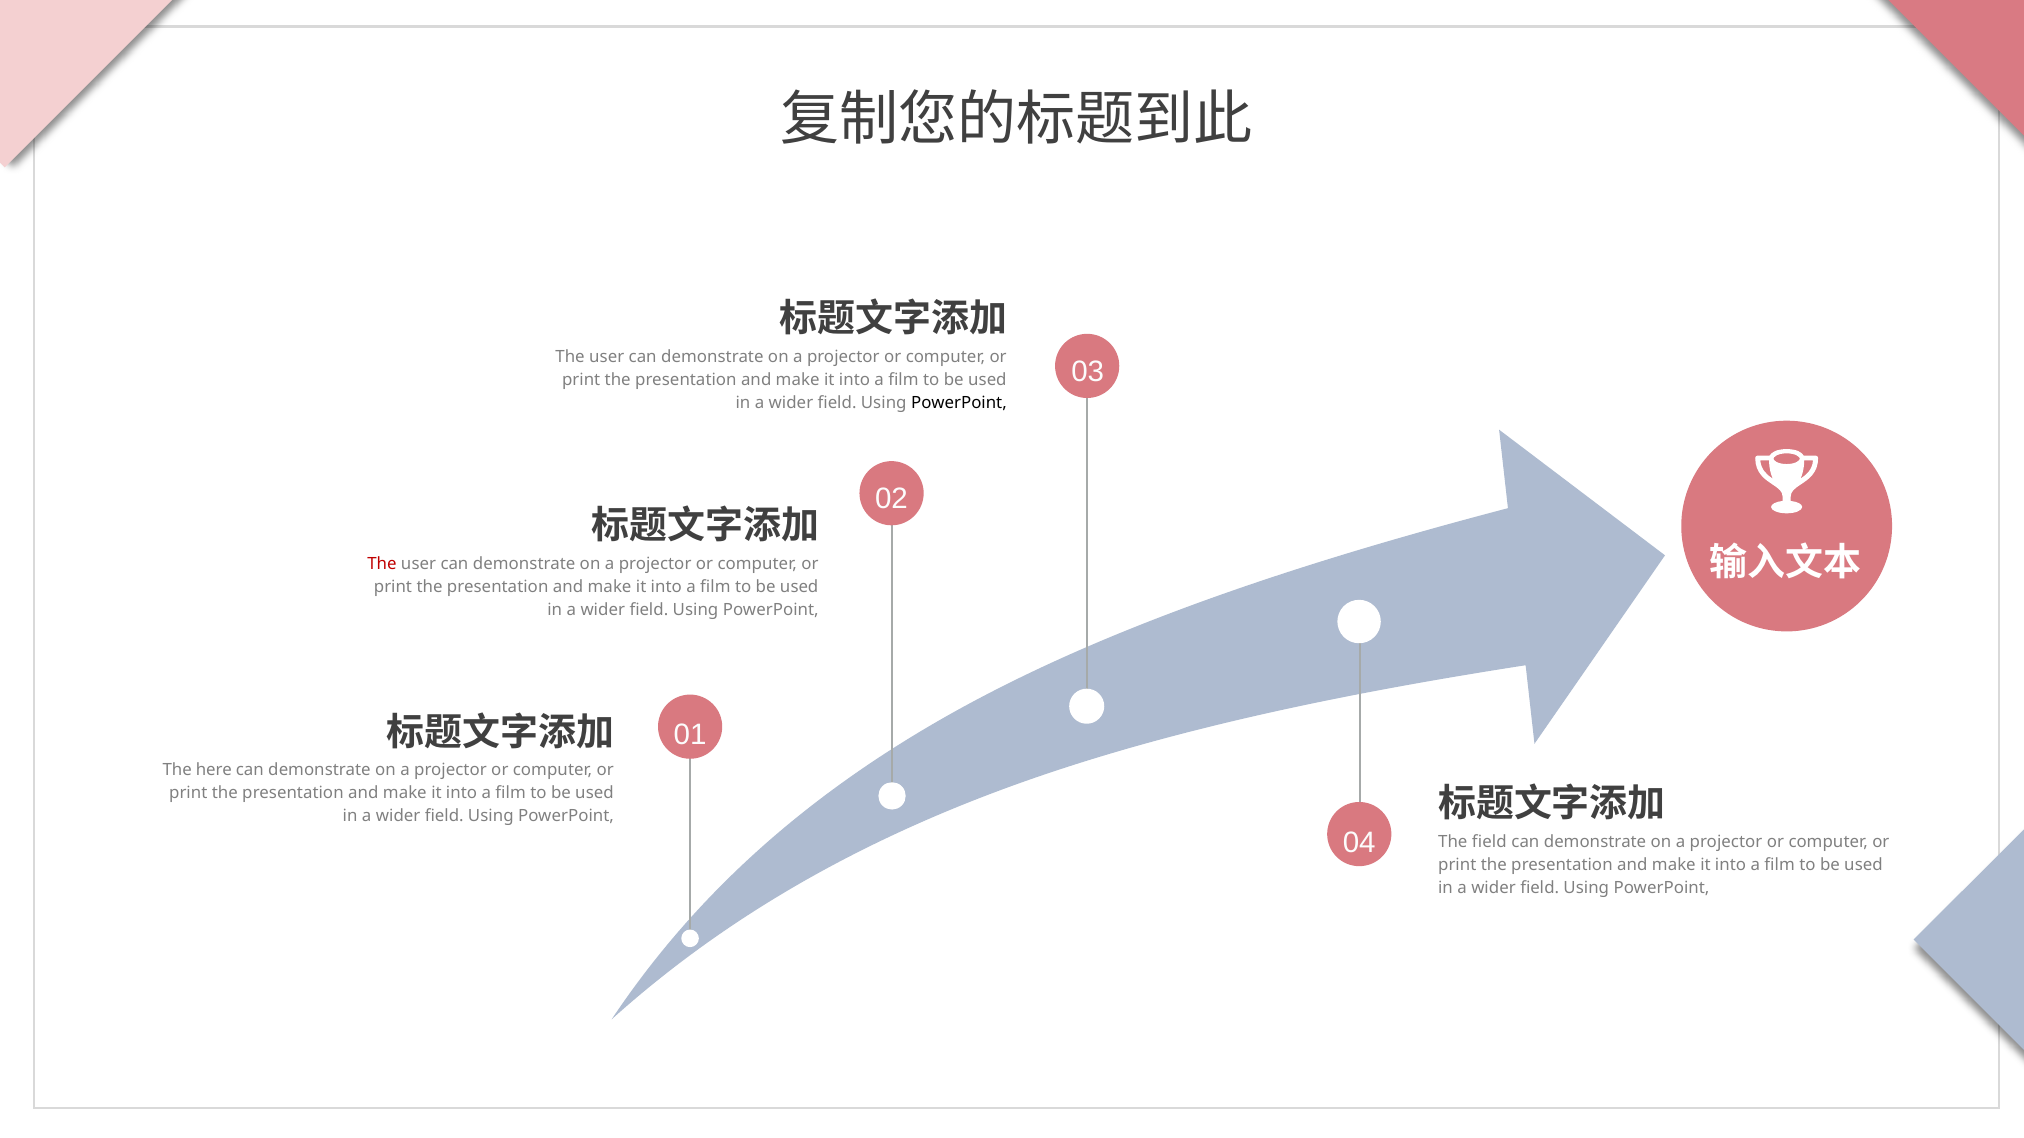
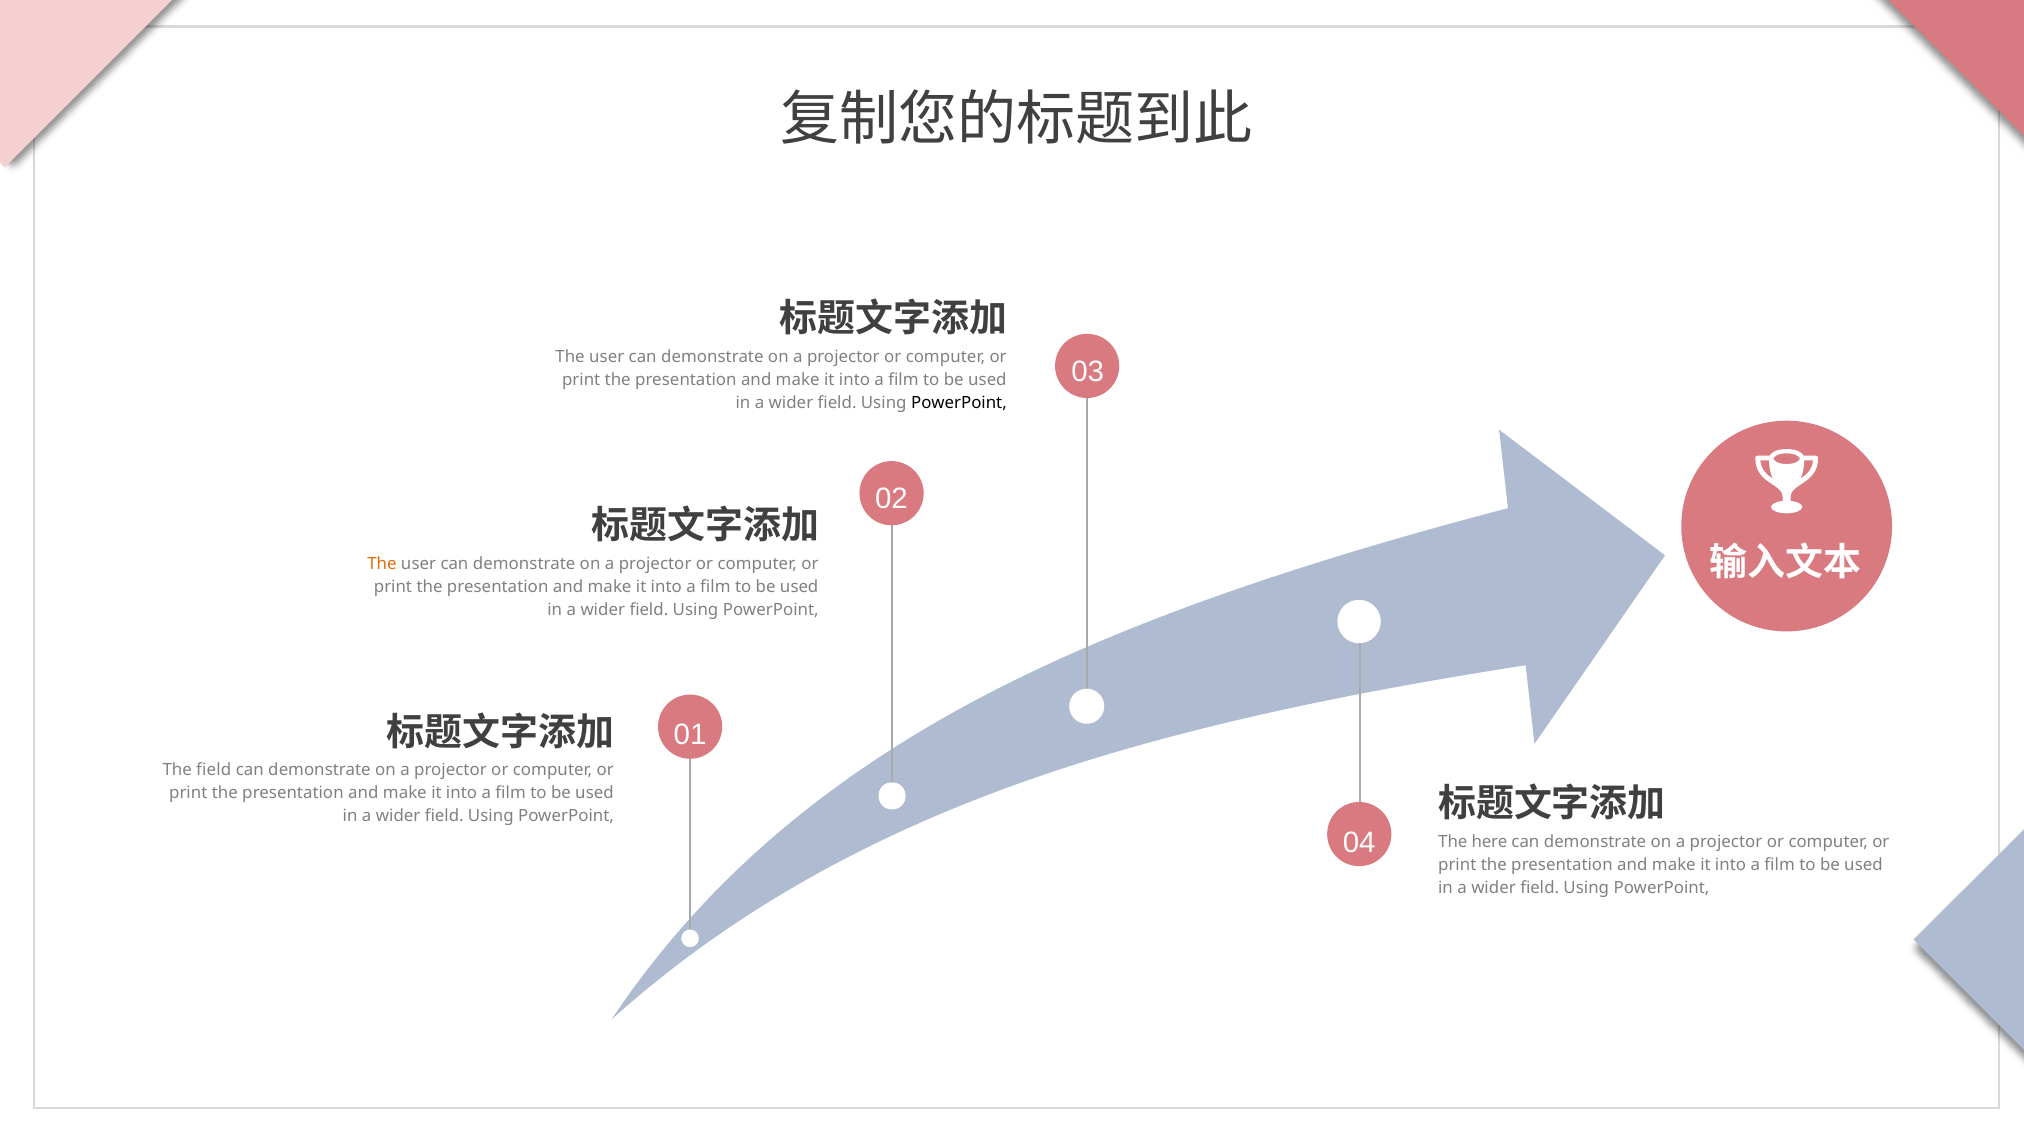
The at (382, 564) colour: red -> orange
The here: here -> field
The field: field -> here
